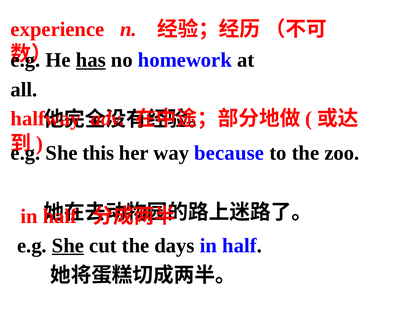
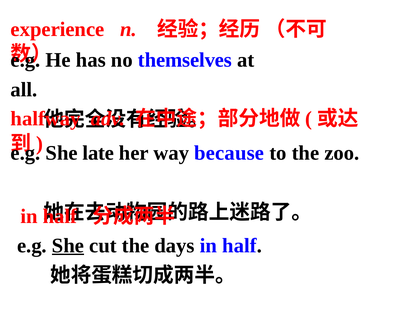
has underline: present -> none
homework: homework -> themselves
this: this -> late
